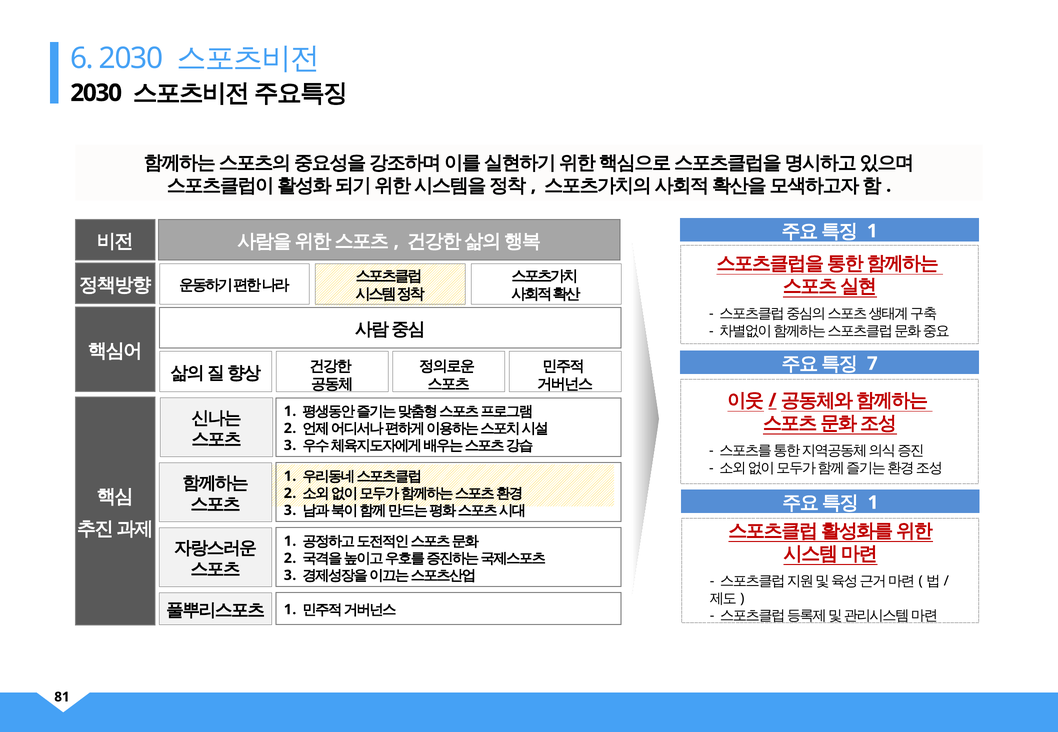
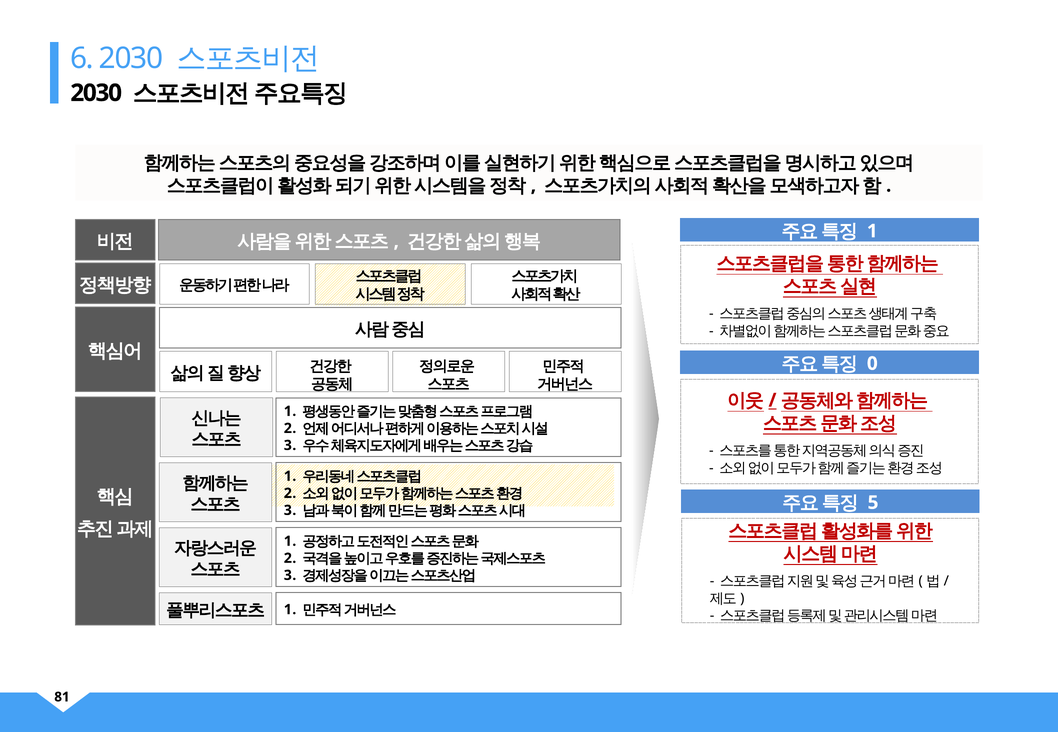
7: 7 -> 0
1 at (873, 503): 1 -> 5
